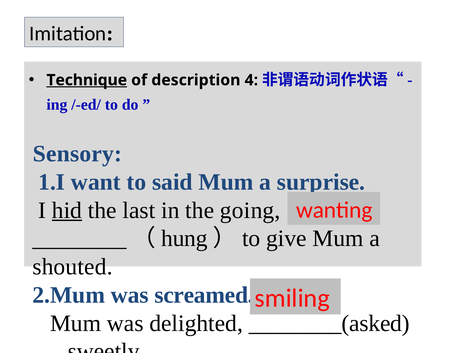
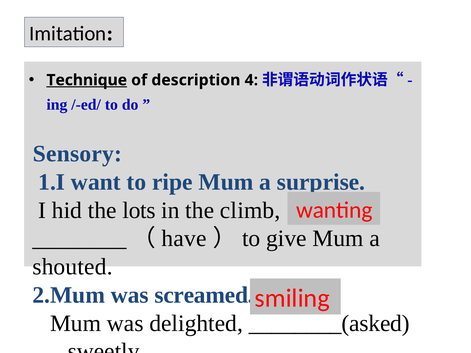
said: said -> ripe
hid underline: present -> none
last: last -> lots
going: going -> climb
hung: hung -> have
